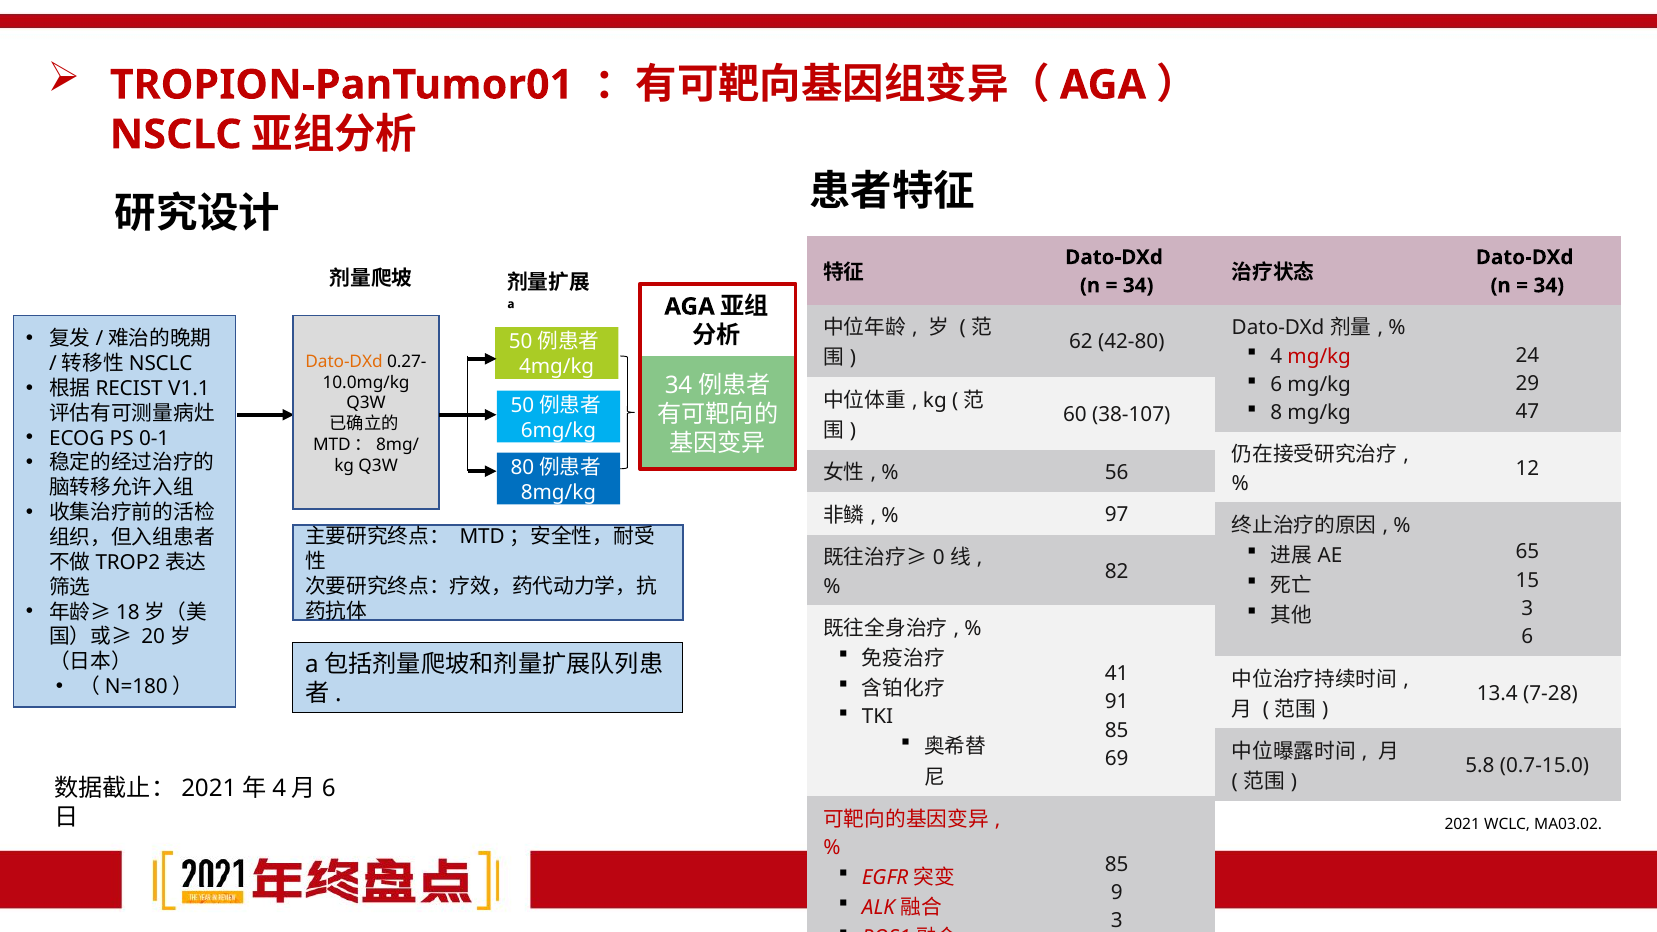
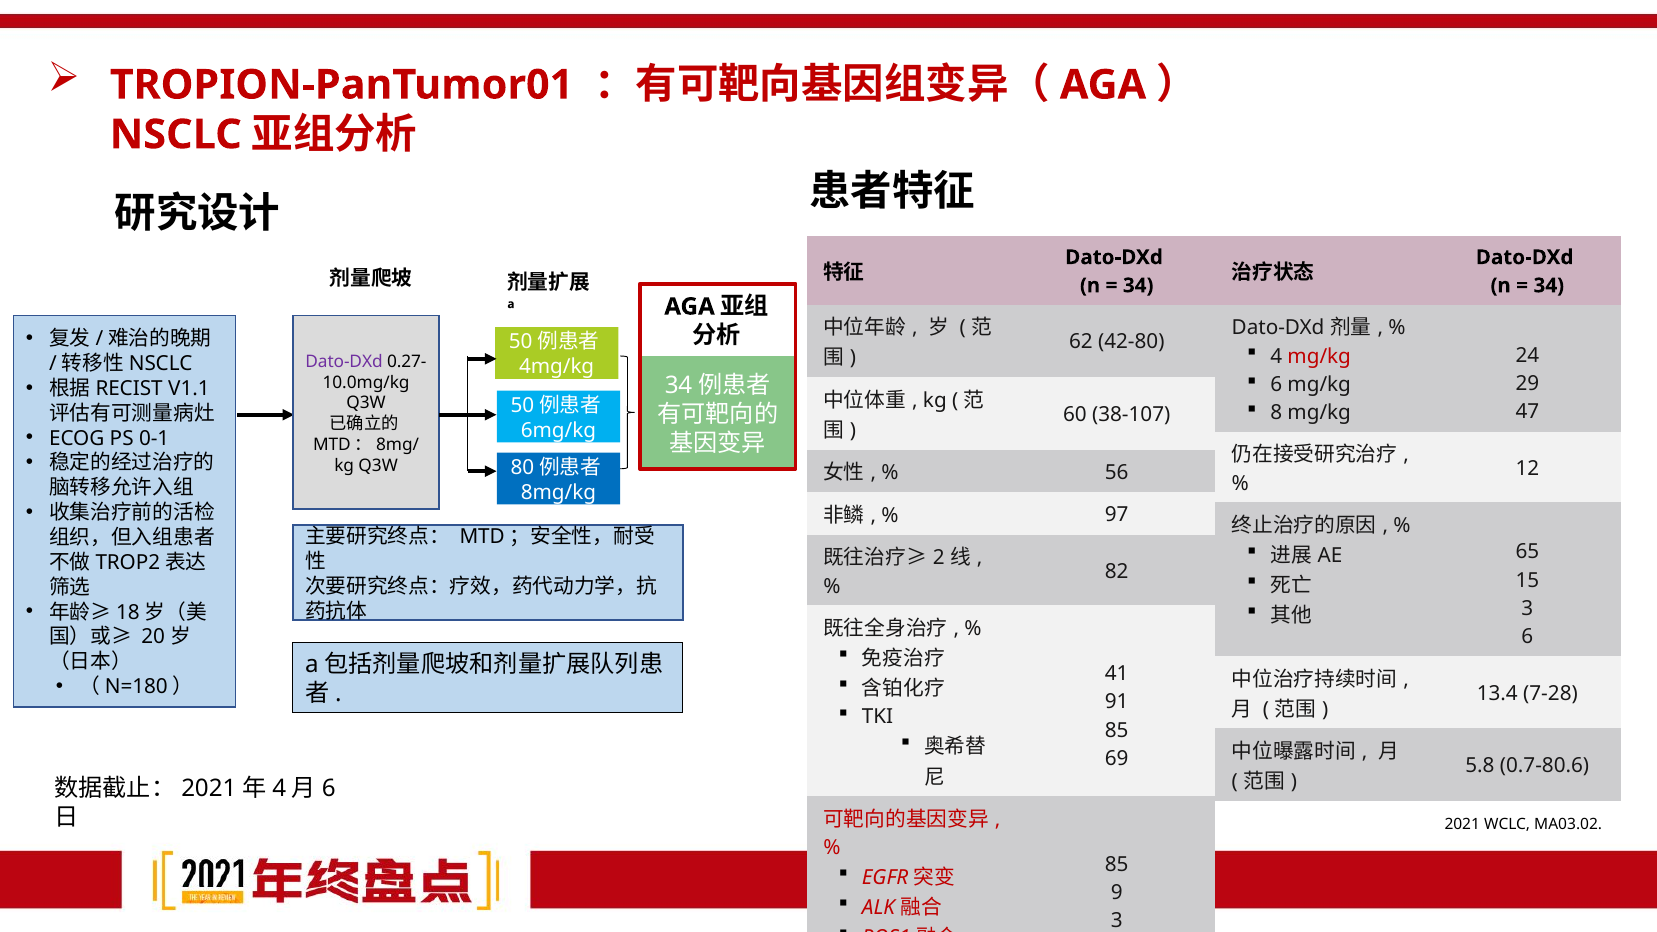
Dato-DXd at (344, 362) colour: orange -> purple
0: 0 -> 2
0.7-15.0: 0.7-15.0 -> 0.7-80.6
